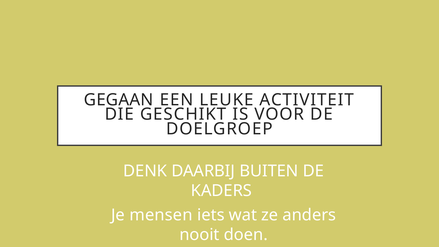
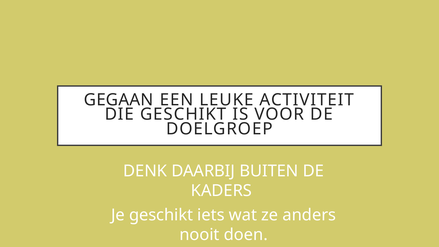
Je mensen: mensen -> geschikt
